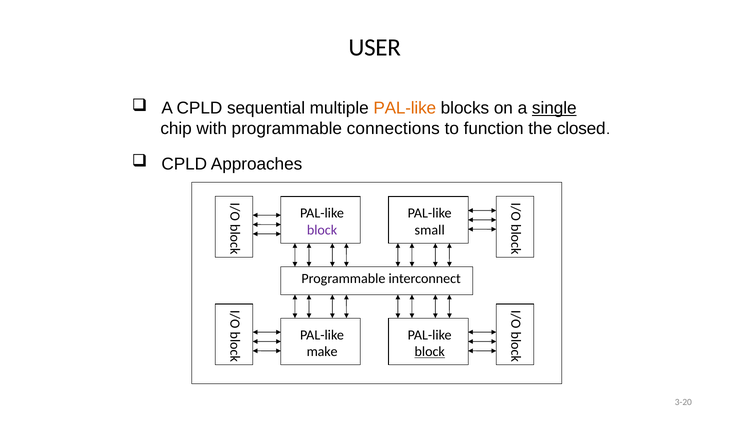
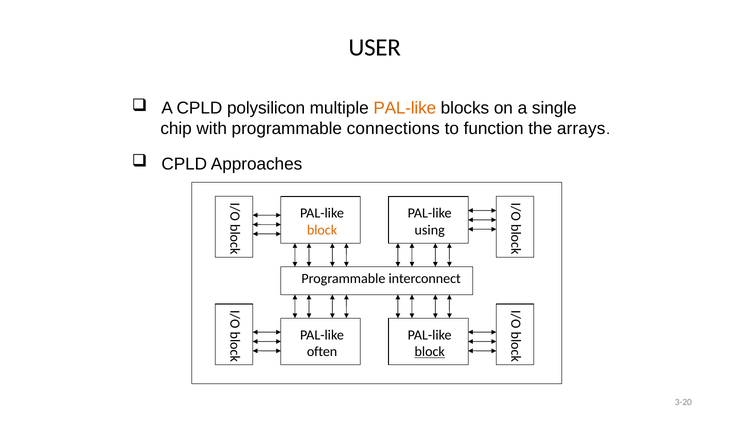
sequential: sequential -> polysilicon
single underline: present -> none
closed: closed -> arrays
block at (322, 230) colour: purple -> orange
small: small -> using
make: make -> often
